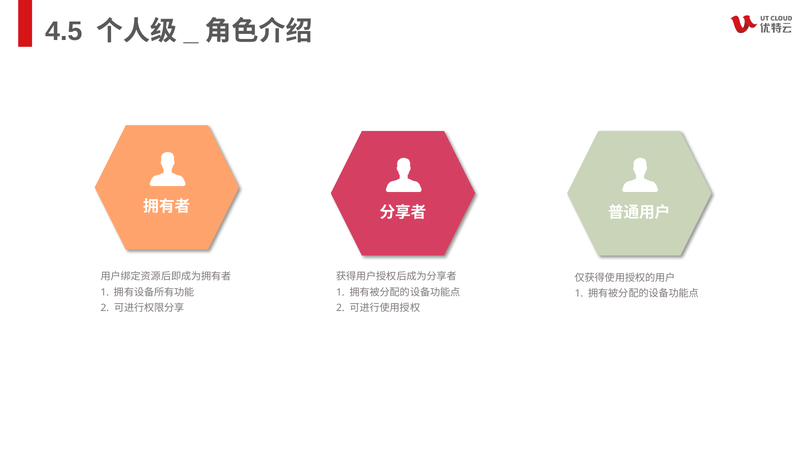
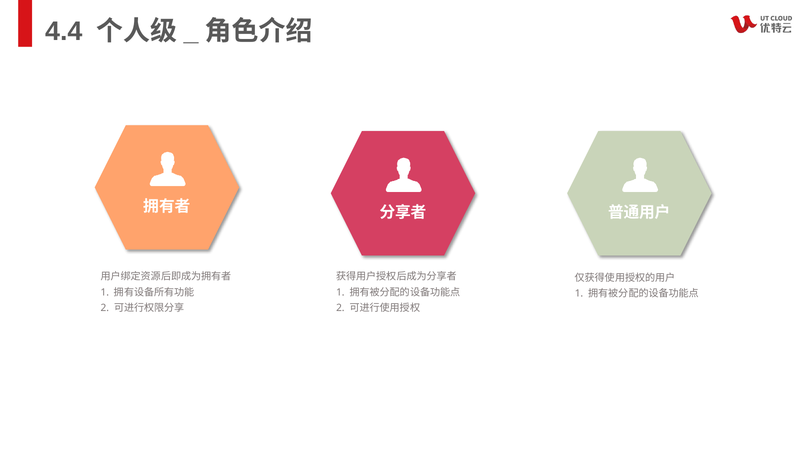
4.5: 4.5 -> 4.4
